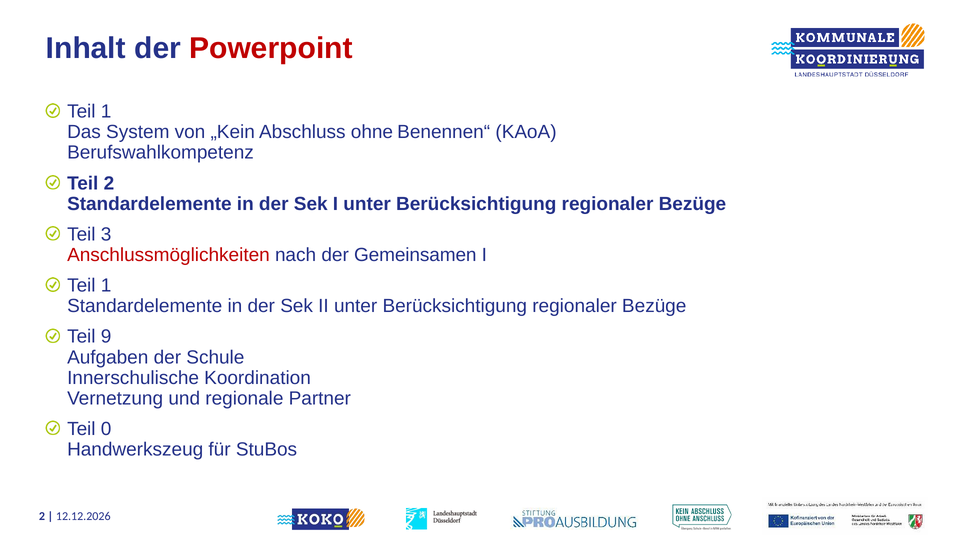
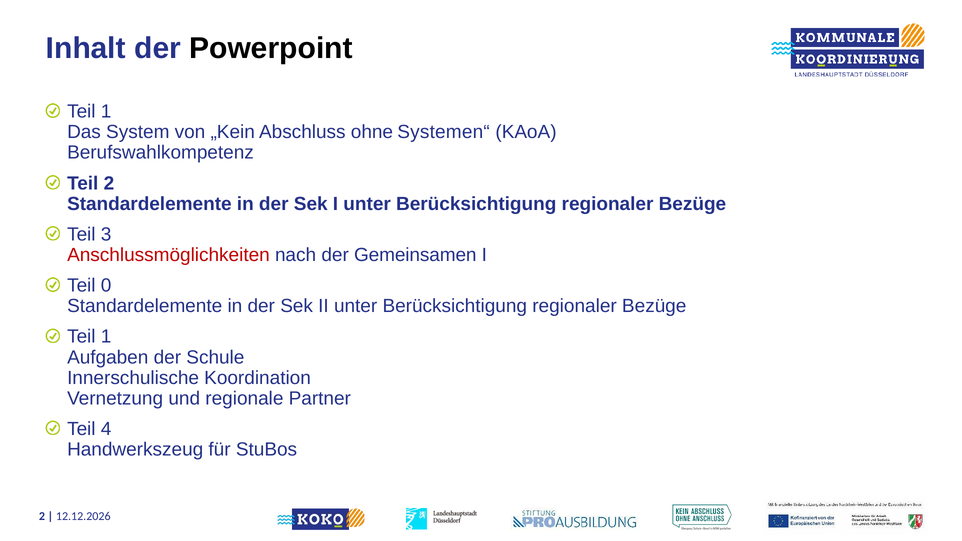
Powerpoint colour: red -> black
Benennen“: Benennen“ -> Systemen“
1 at (106, 286): 1 -> 0
9 at (106, 337): 9 -> 1
0: 0 -> 4
